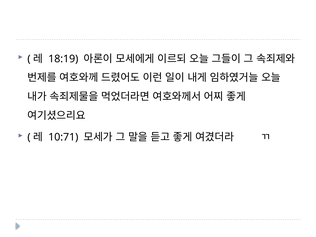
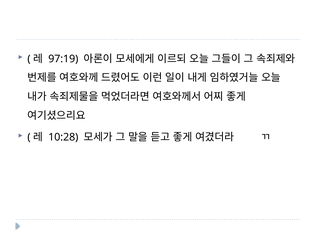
18:19: 18:19 -> 97:19
10:71: 10:71 -> 10:28
